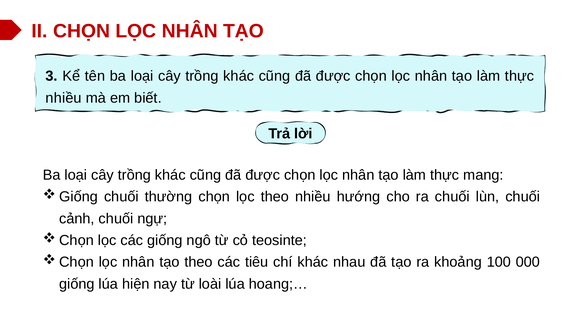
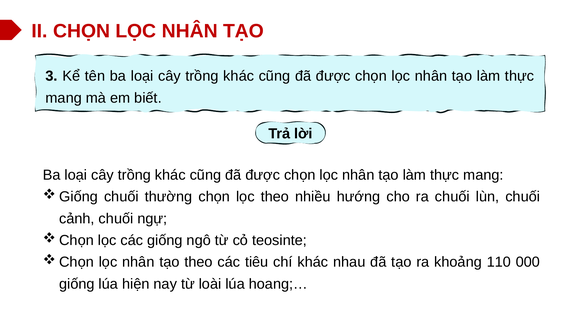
nhiều at (64, 98): nhiều -> mang
100: 100 -> 110
